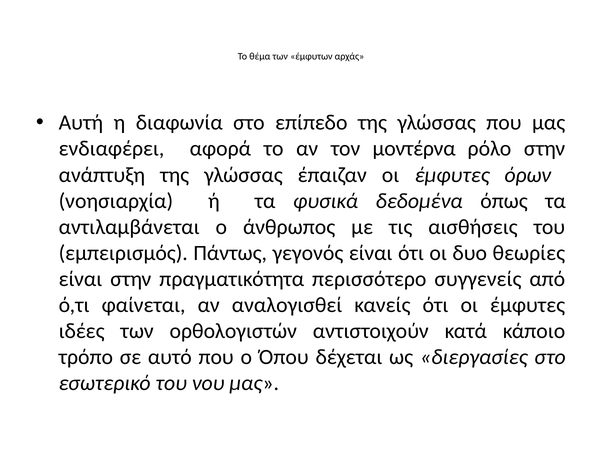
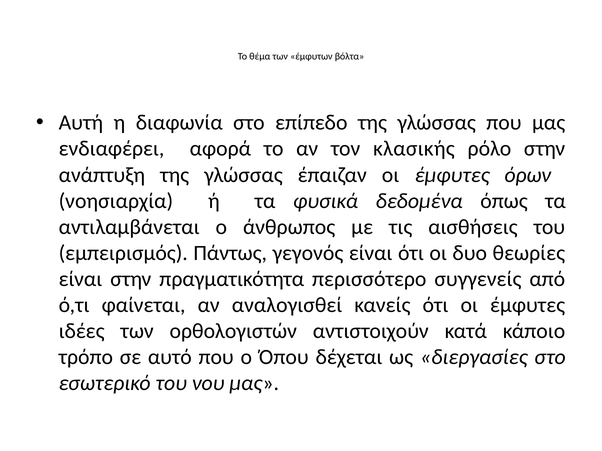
αρχάς: αρχάς -> βόλτα
μοντέρνα: μοντέρνα -> κλασικής
